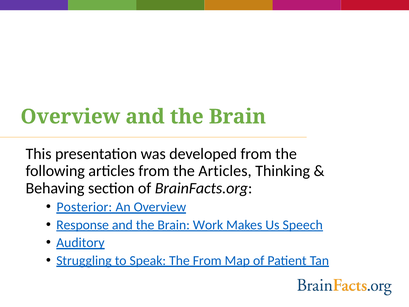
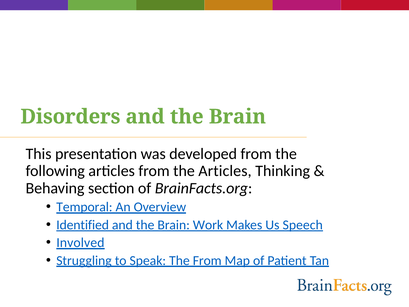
Overview at (70, 117): Overview -> Disorders
Posterior: Posterior -> Temporal
Response: Response -> Identified
Auditory: Auditory -> Involved
